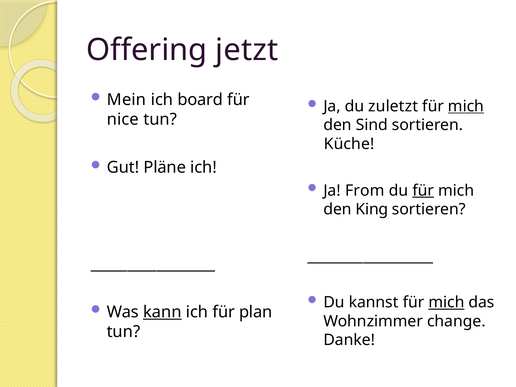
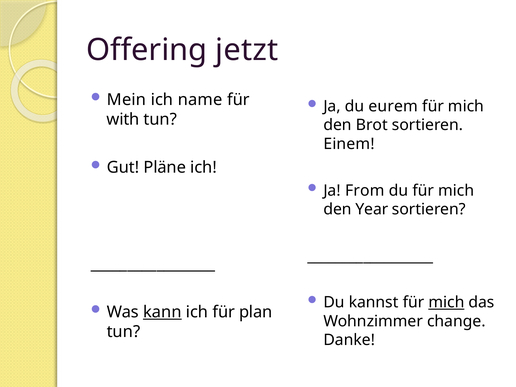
board: board -> name
zuletzt: zuletzt -> eurem
mich at (466, 106) underline: present -> none
nice: nice -> with
Sind: Sind -> Brot
Küche: Küche -> Einem
für at (423, 190) underline: present -> none
King: King -> Year
